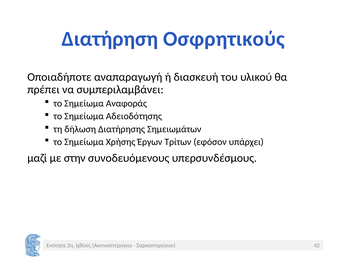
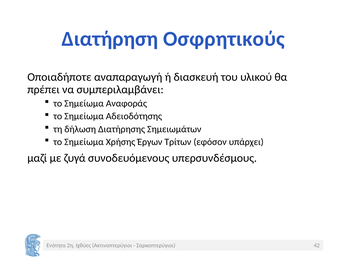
στην: στην -> ζυγά
